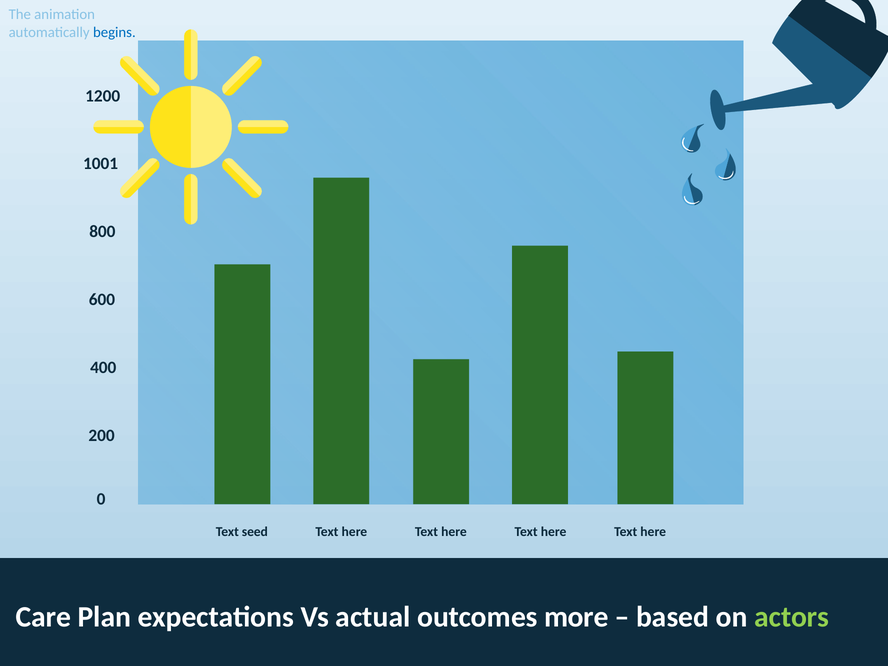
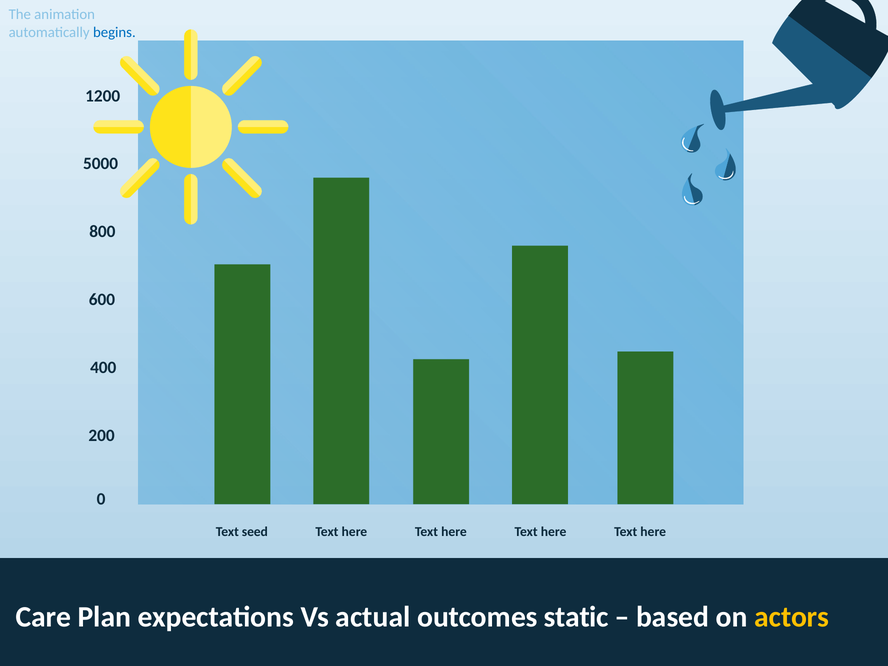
1001: 1001 -> 5000
more: more -> static
actors colour: light green -> yellow
